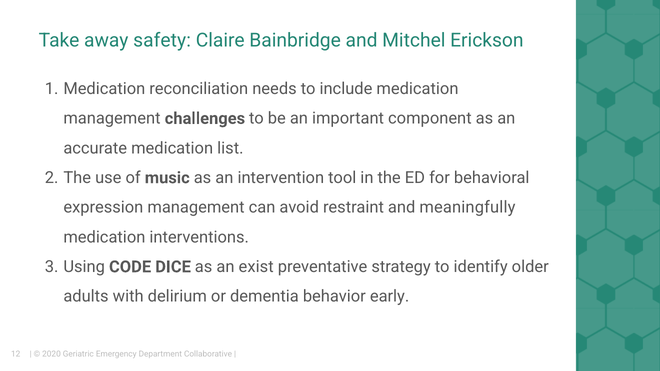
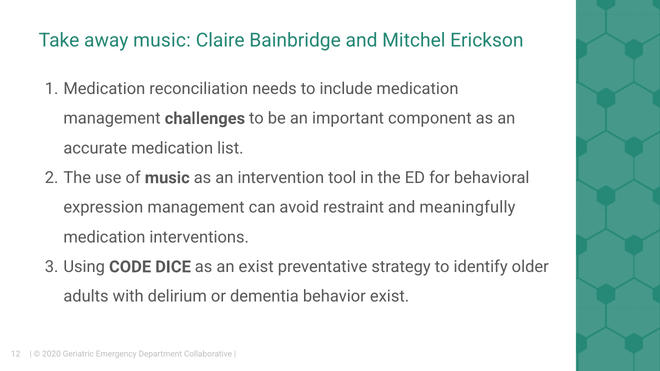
away safety: safety -> music
behavior early: early -> exist
